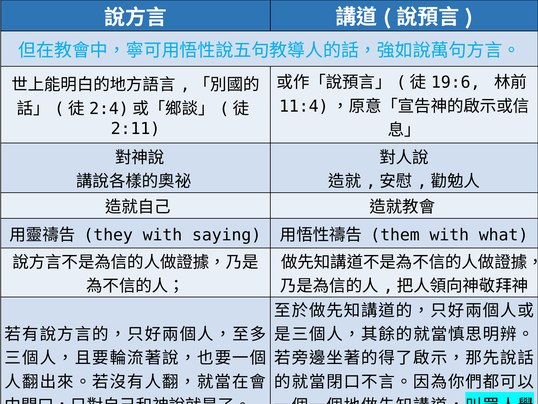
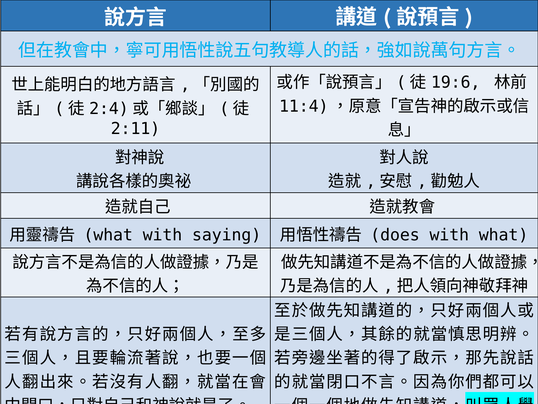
they at (108, 235): they -> what
them: them -> does
